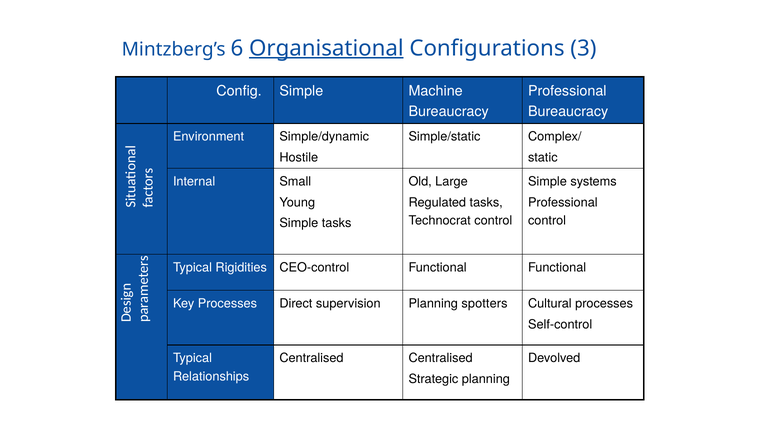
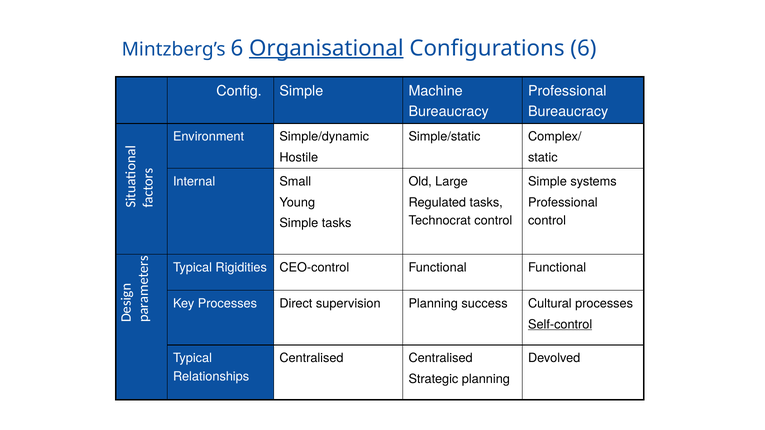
Configurations 3: 3 -> 6
spotters: spotters -> success
Self-control underline: none -> present
